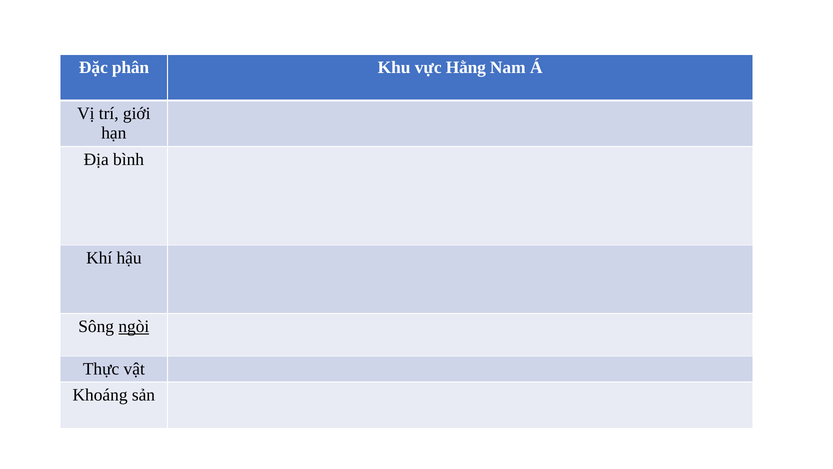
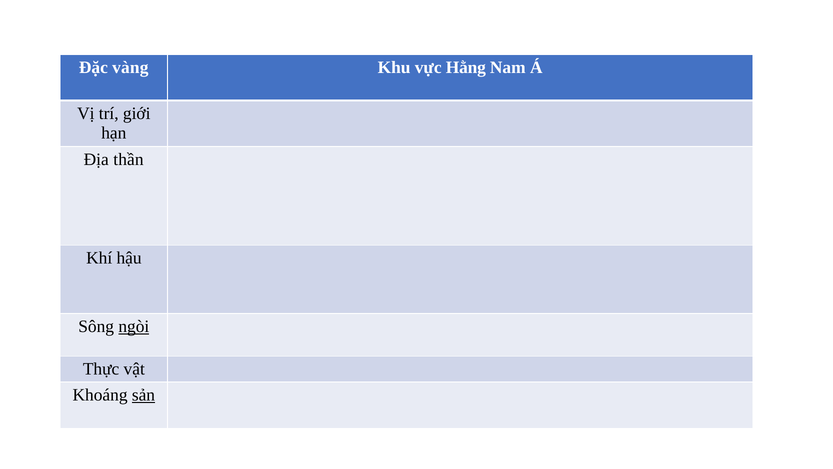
phân: phân -> vàng
bình: bình -> thần
sản underline: none -> present
